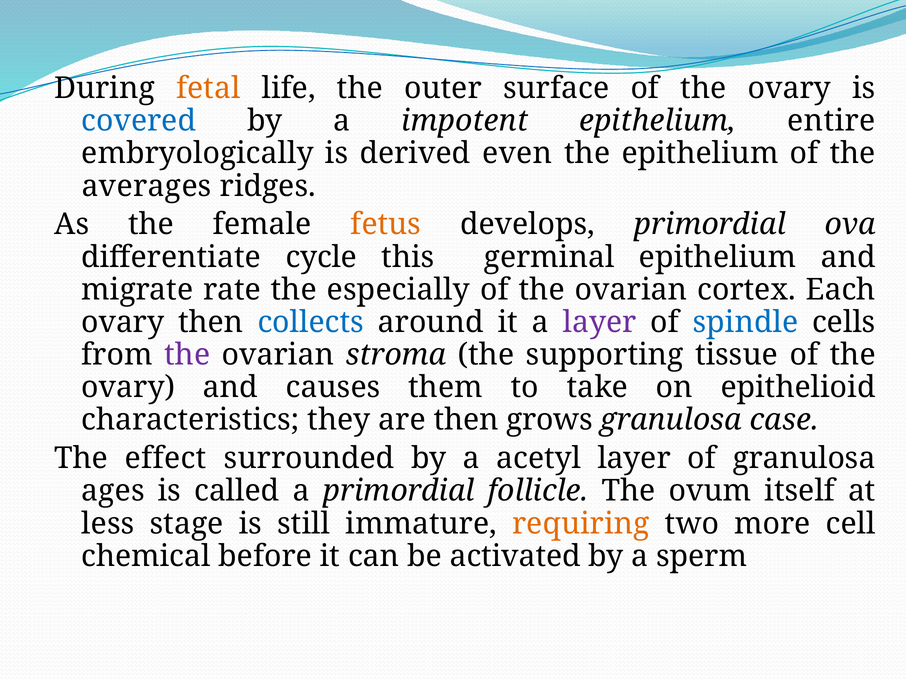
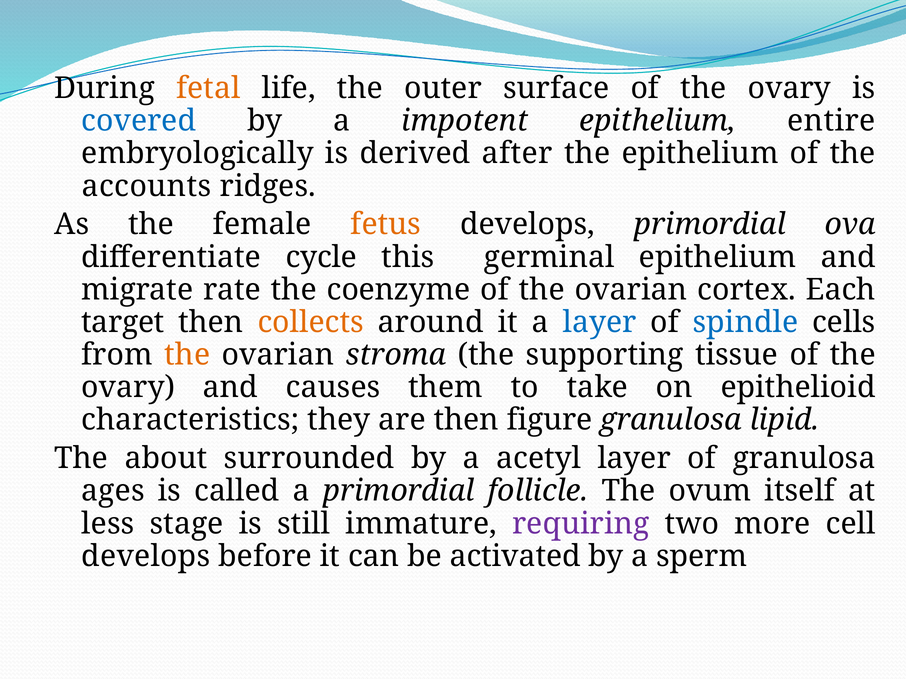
even: even -> after
averages: averages -> accounts
especially: especially -> coenzyme
ovary at (123, 322): ovary -> target
collects colour: blue -> orange
layer at (600, 322) colour: purple -> blue
the at (187, 355) colour: purple -> orange
grows: grows -> figure
case: case -> lipid
effect: effect -> about
requiring colour: orange -> purple
chemical at (146, 557): chemical -> develops
